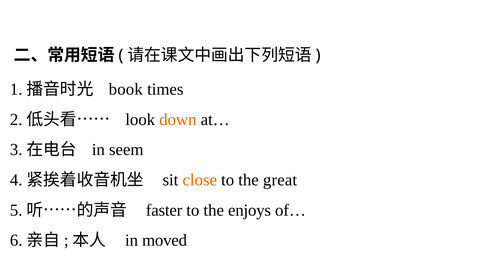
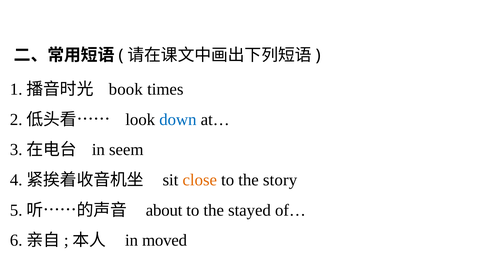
down colour: orange -> blue
great: great -> story
faster: faster -> about
enjoys: enjoys -> stayed
